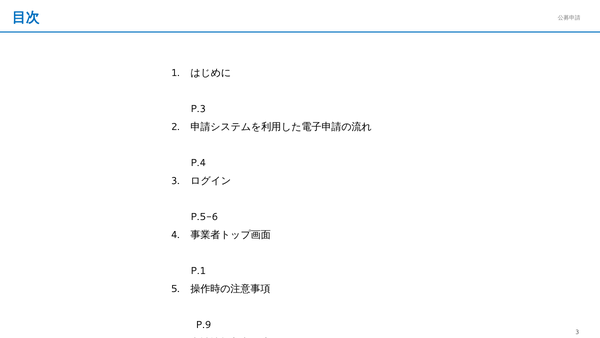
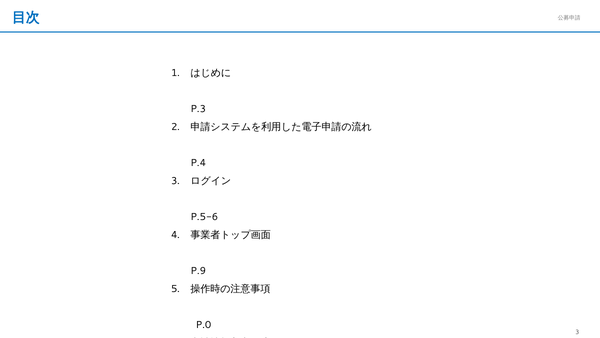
P.1 at (198, 271): P.1 -> P.9
P.9 at (204, 325): P.9 -> P.0
